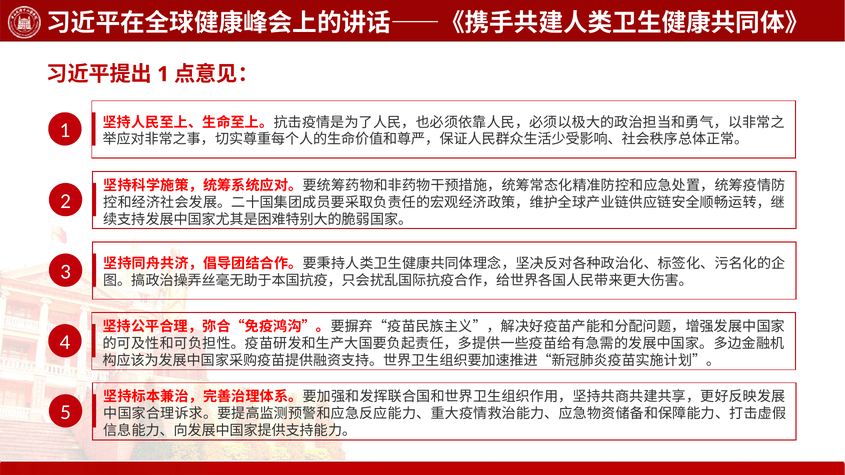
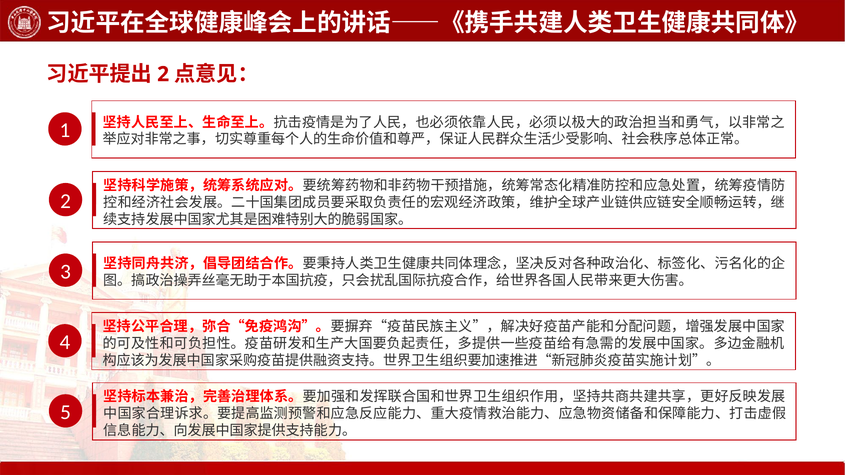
1 at (163, 74): 1 -> 2
